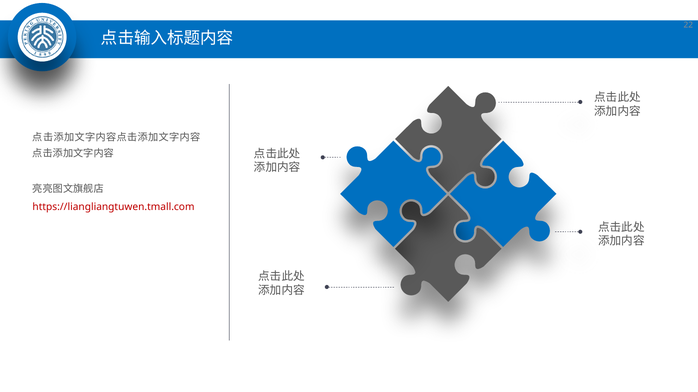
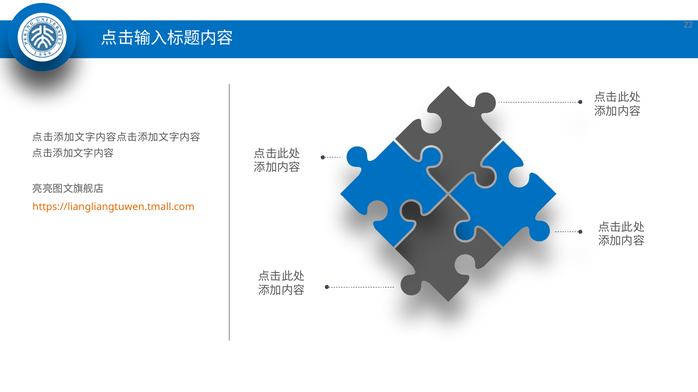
https://liangliangtuwen.tmall.com colour: red -> orange
